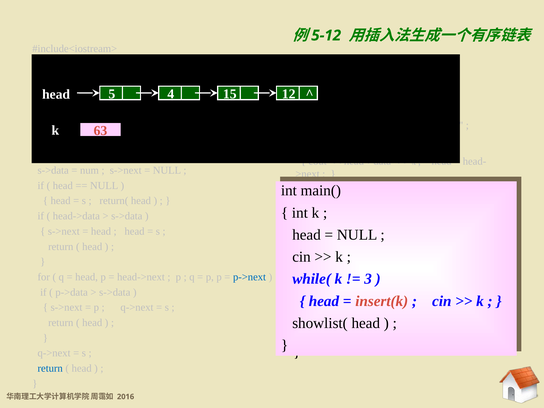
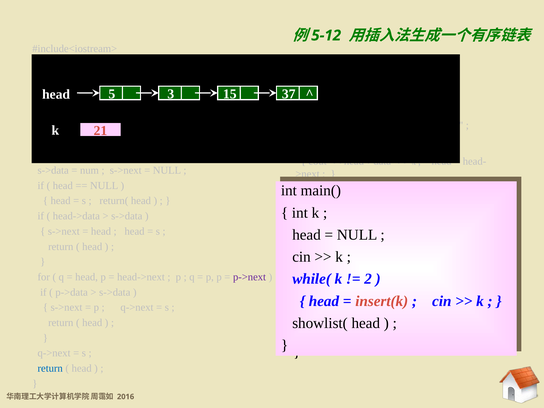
4: 4 -> 3
12: 12 -> 37
63: 63 -> 21
3: 3 -> 2
p->next colour: blue -> purple
